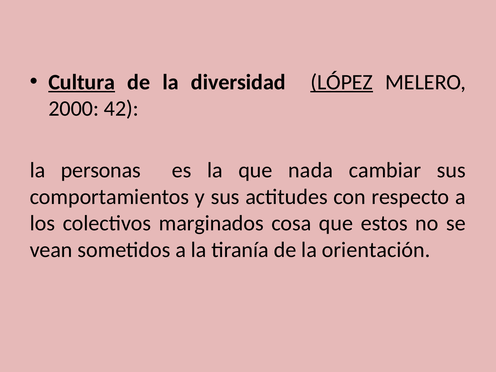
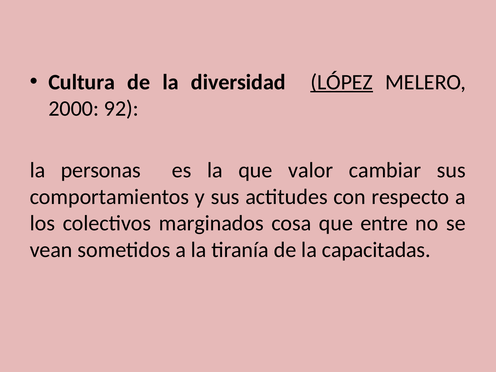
Cultura underline: present -> none
42: 42 -> 92
nada: nada -> valor
estos: estos -> entre
orientación: orientación -> capacitadas
